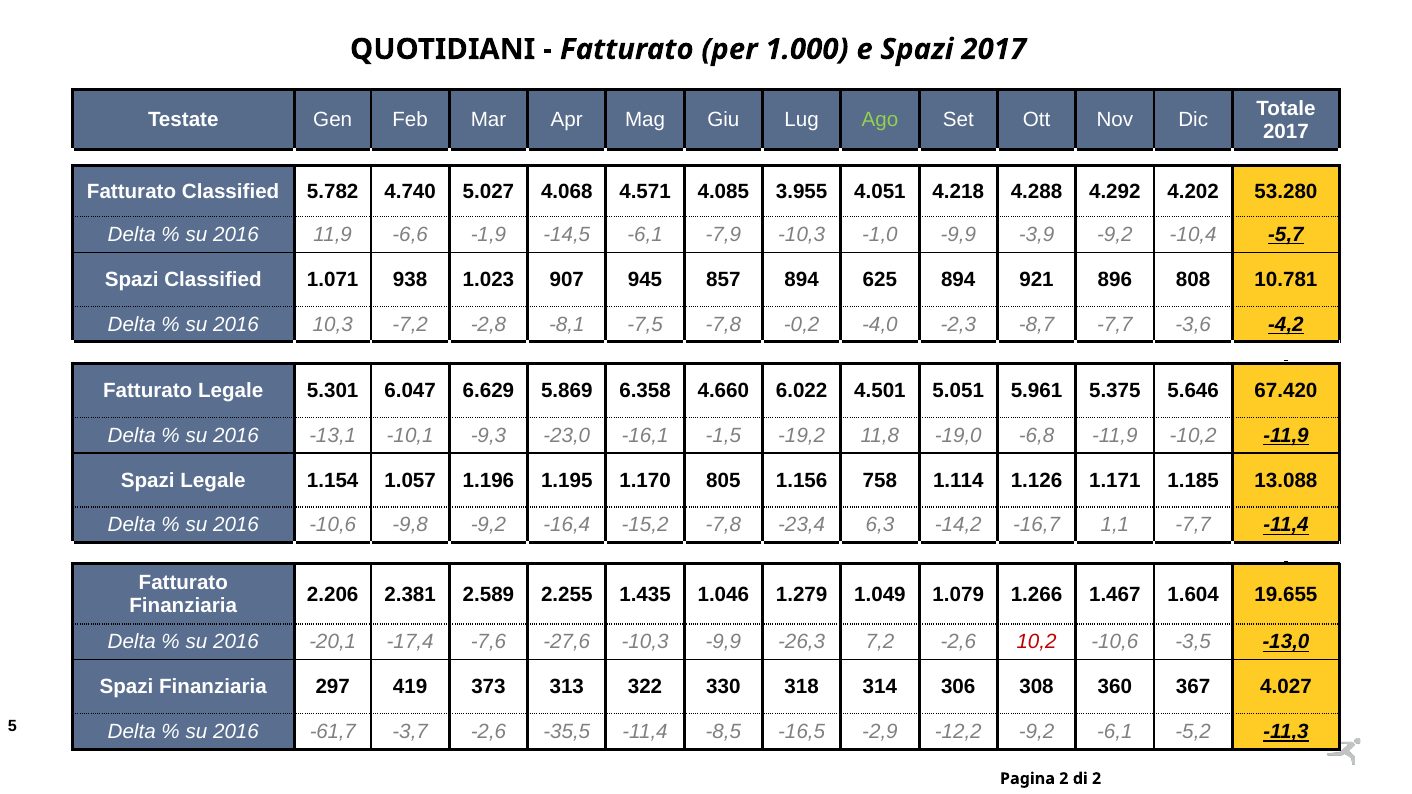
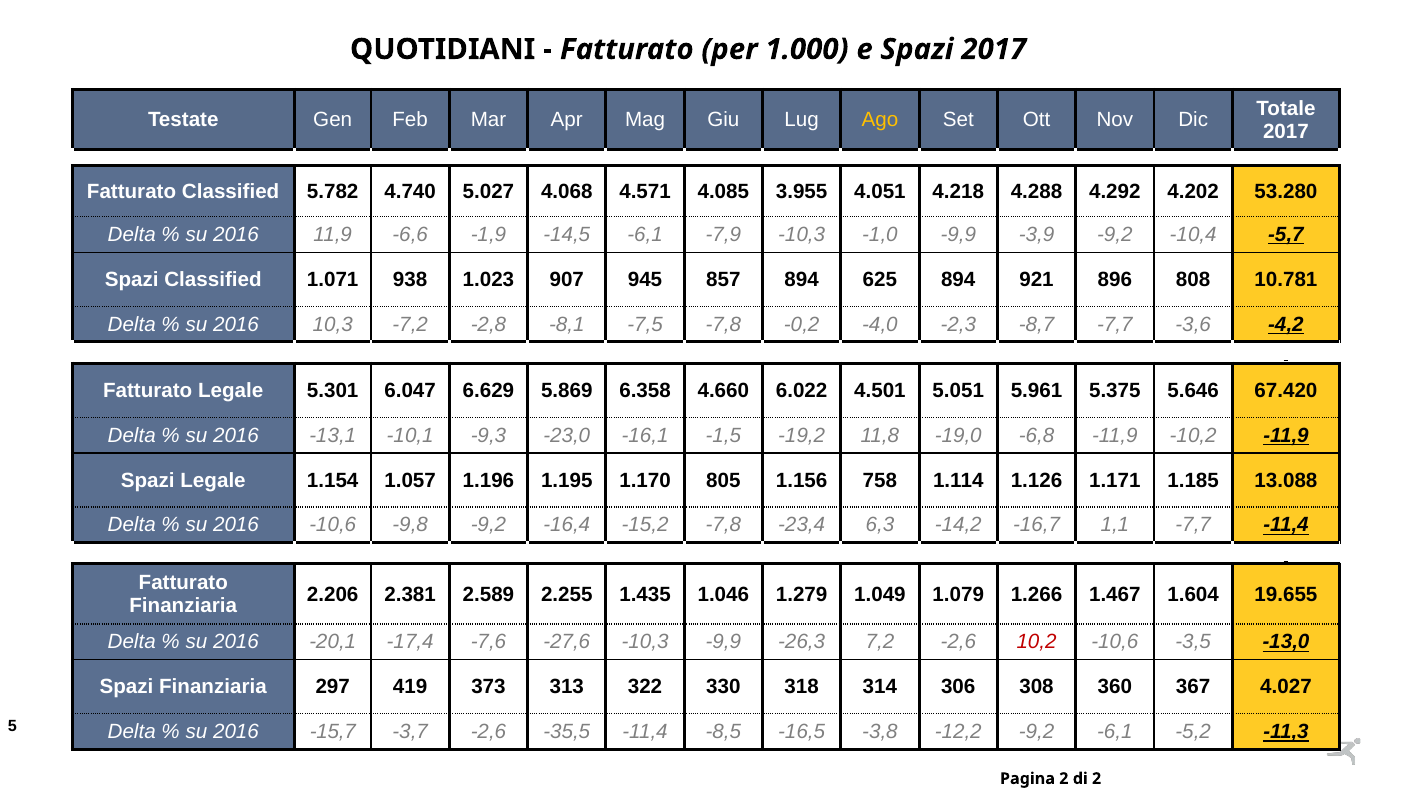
Ago colour: light green -> yellow
-61,7: -61,7 -> -15,7
-2,9: -2,9 -> -3,8
